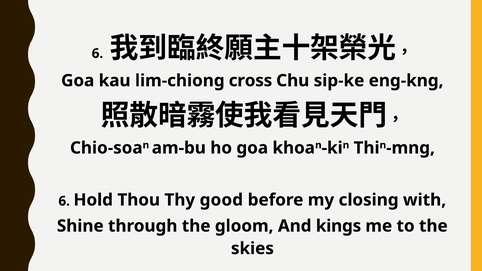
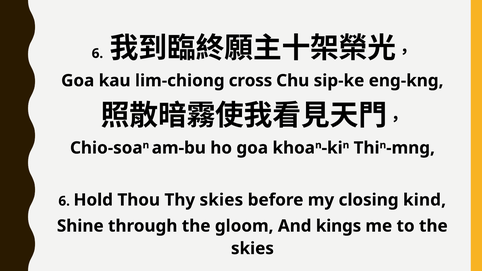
Thy good: good -> skies
with: with -> kind
